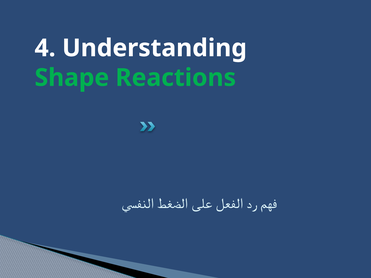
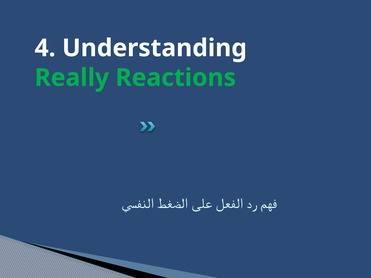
Shape: Shape -> Really
